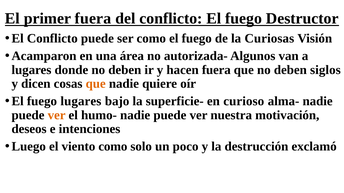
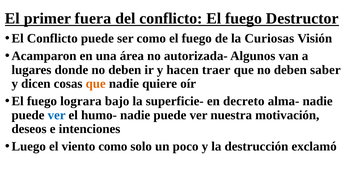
hacen fuera: fuera -> traer
siglos: siglos -> saber
fuego lugares: lugares -> lograra
curioso: curioso -> decreto
ver at (57, 115) colour: orange -> blue
